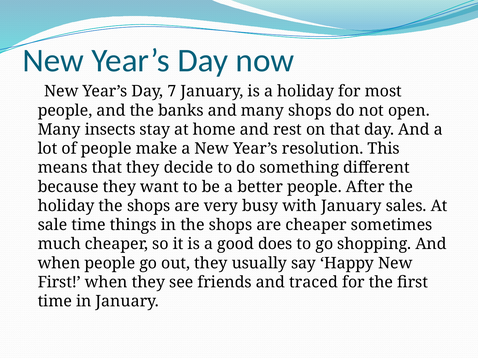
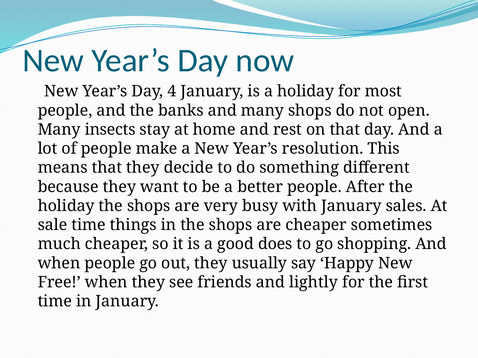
7: 7 -> 4
First at (59, 283): First -> Free
traced: traced -> lightly
